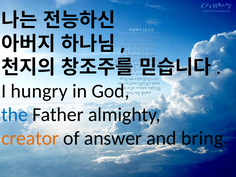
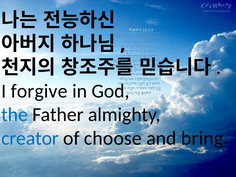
hungry: hungry -> forgive
creator colour: orange -> blue
answer: answer -> choose
